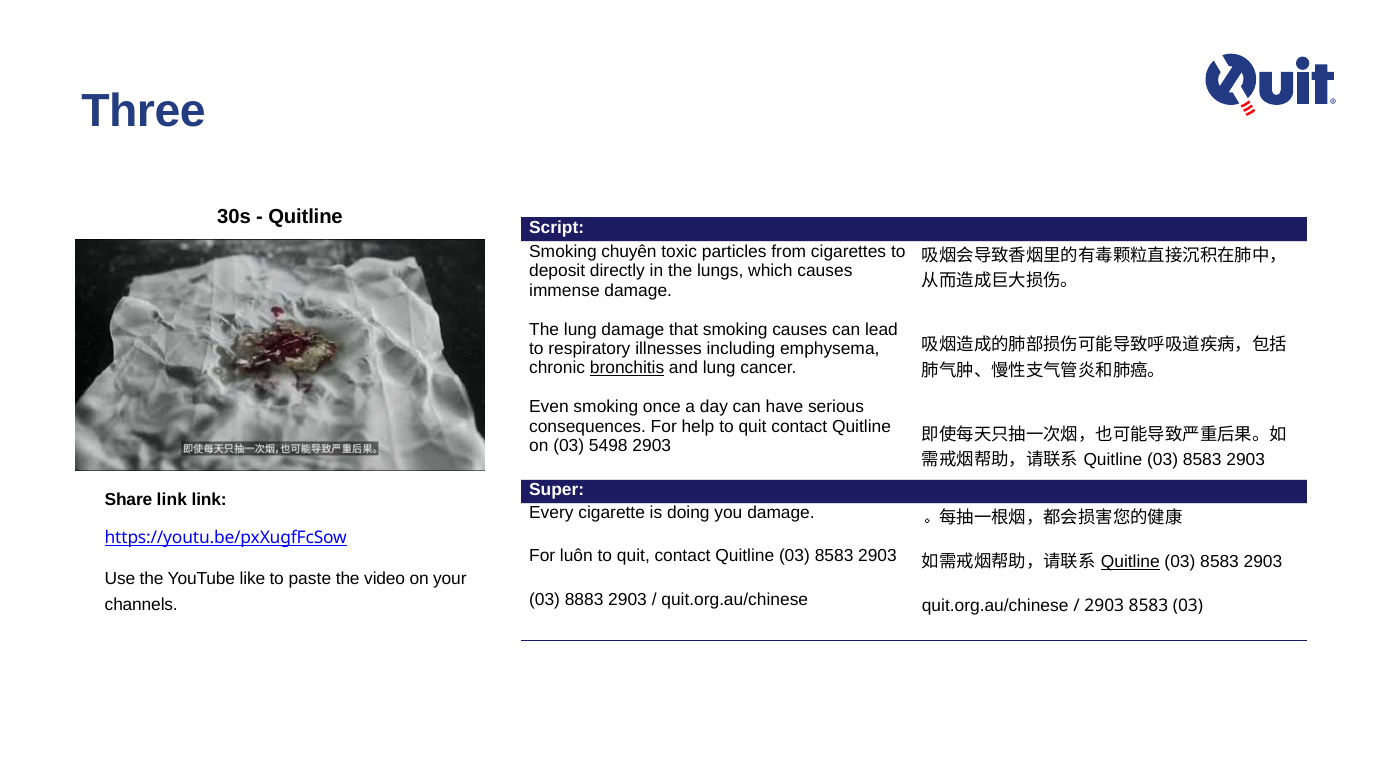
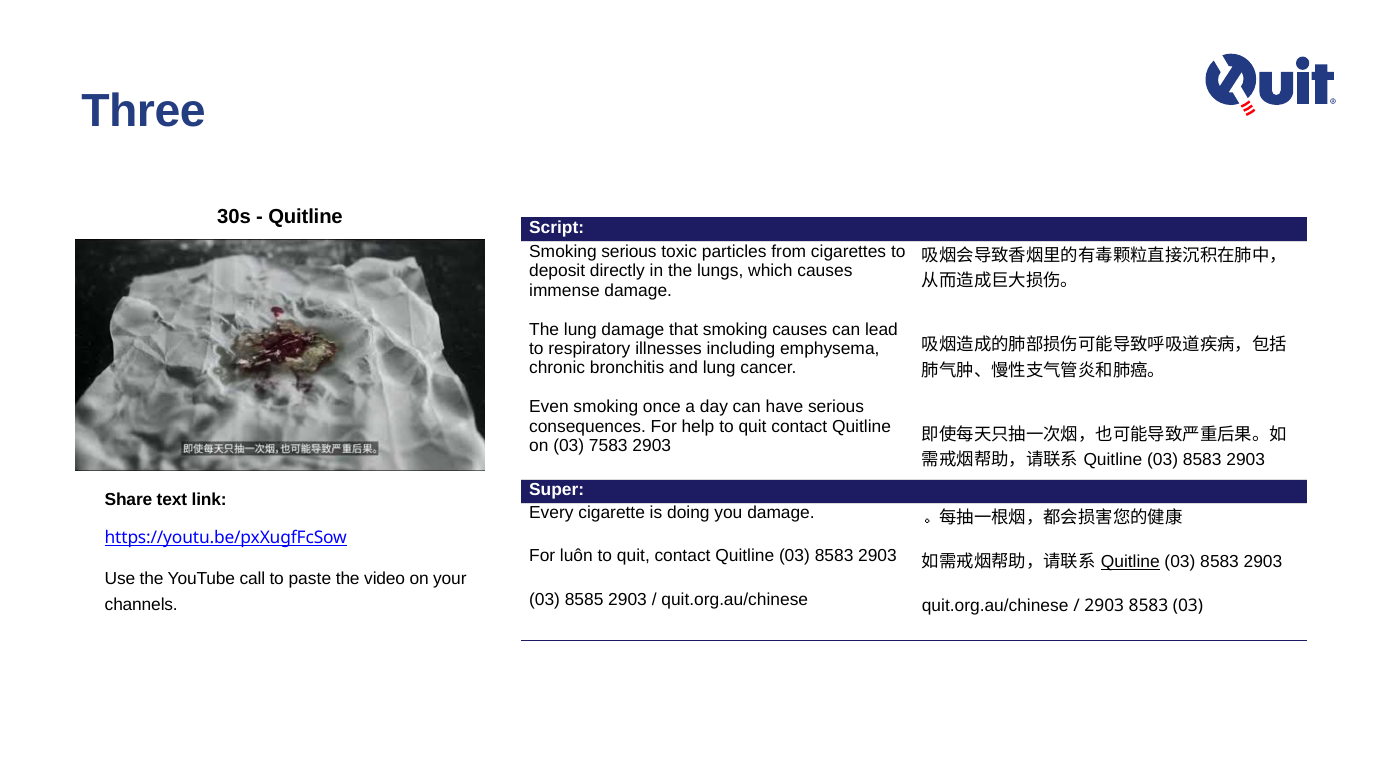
Smoking chuyên: chuyên -> serious
bronchitis underline: present -> none
5498: 5498 -> 7583
Share link: link -> text
like: like -> call
8883: 8883 -> 8585
